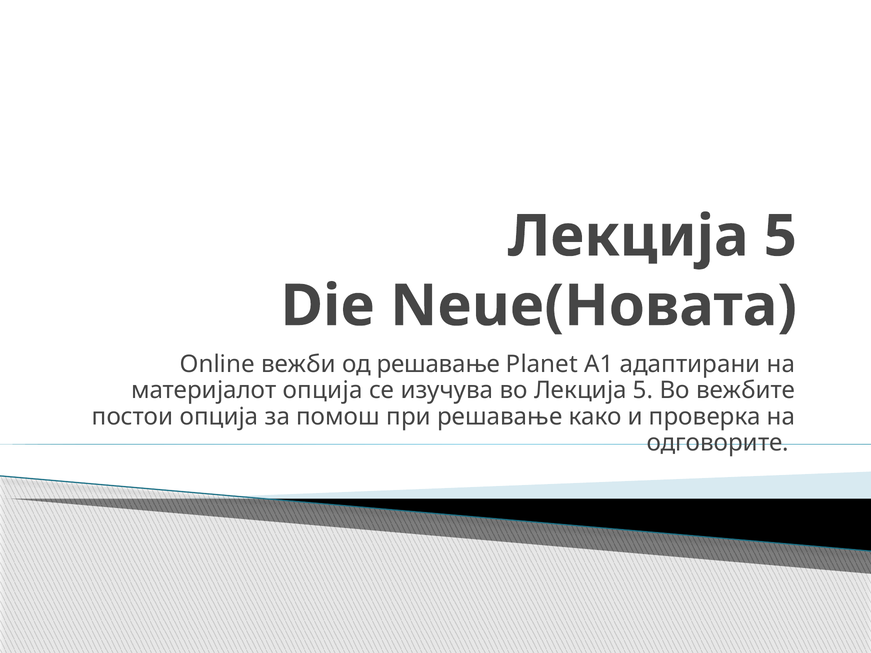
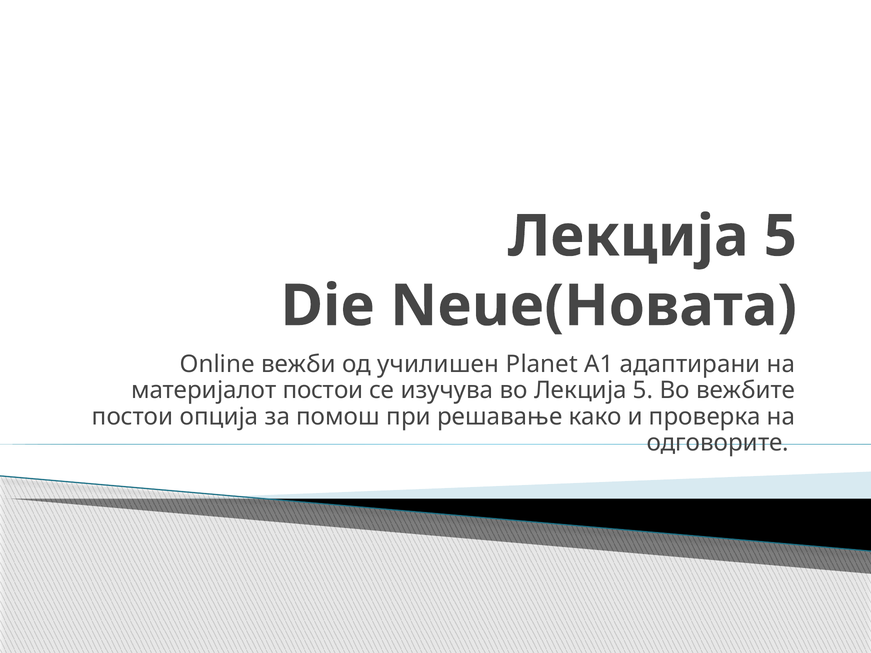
од решавање: решавање -> училишен
материјалот опција: опција -> постои
